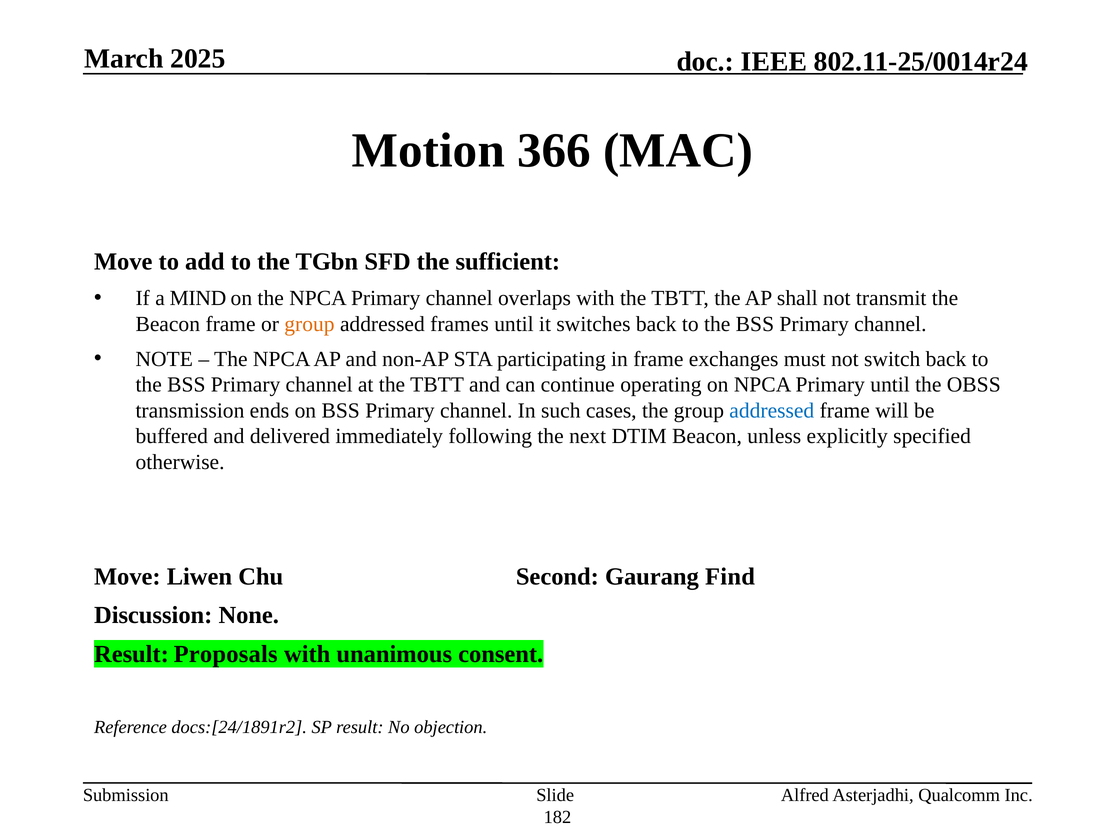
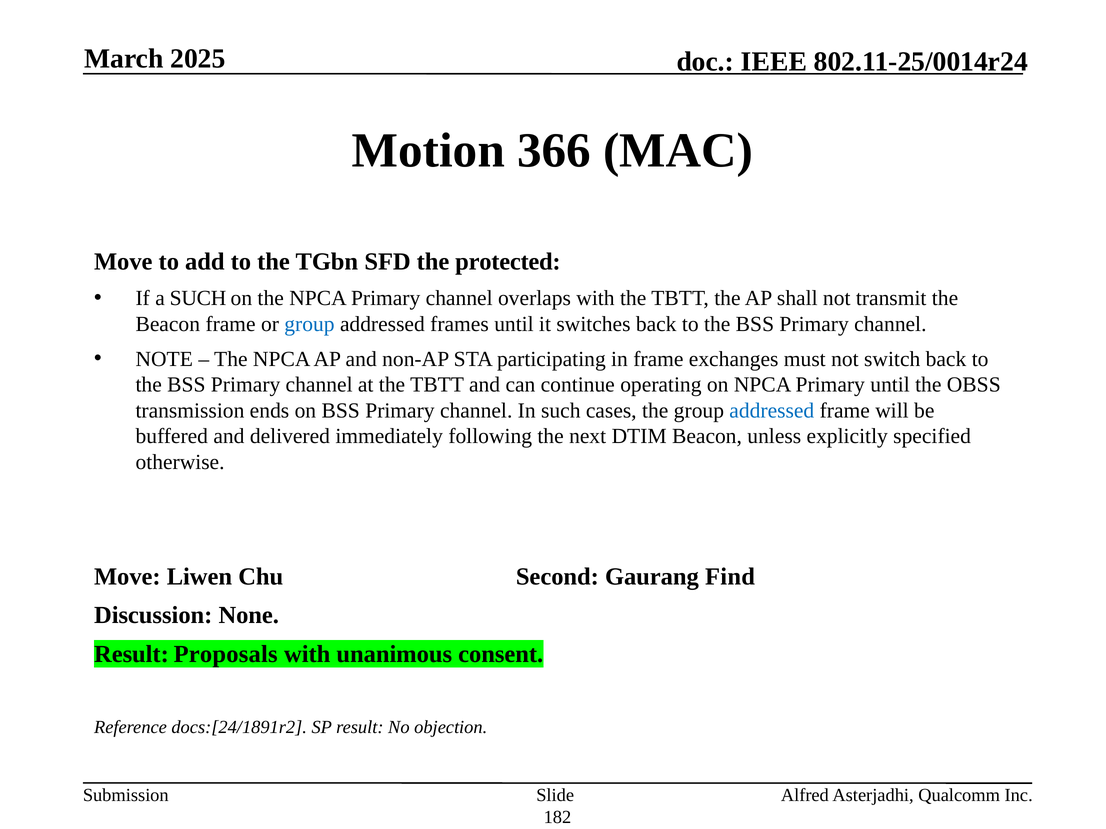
sufficient: sufficient -> protected
a MIND: MIND -> SUCH
group at (309, 324) colour: orange -> blue
